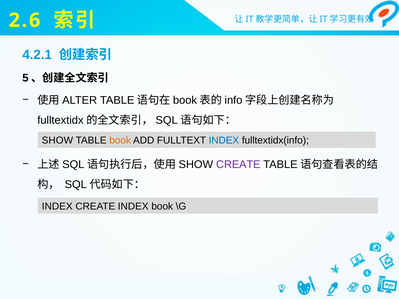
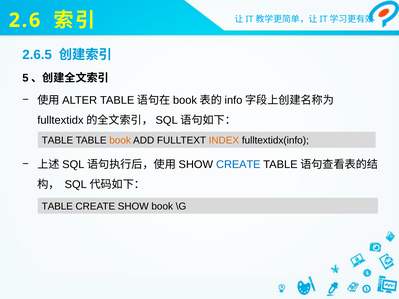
4.2.1: 4.2.1 -> 2.6.5
SHOW at (57, 140): SHOW -> TABLE
INDEX at (224, 140) colour: blue -> orange
CREATE at (238, 165) colour: purple -> blue
INDEX at (57, 207): INDEX -> TABLE
CREATE INDEX: INDEX -> SHOW
